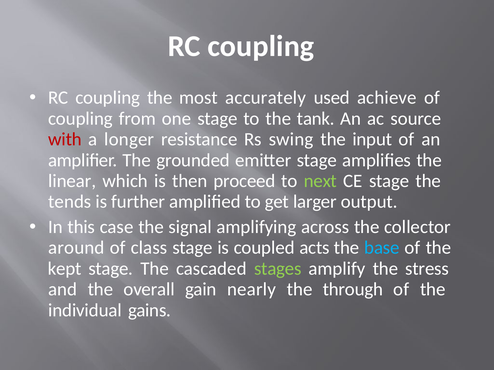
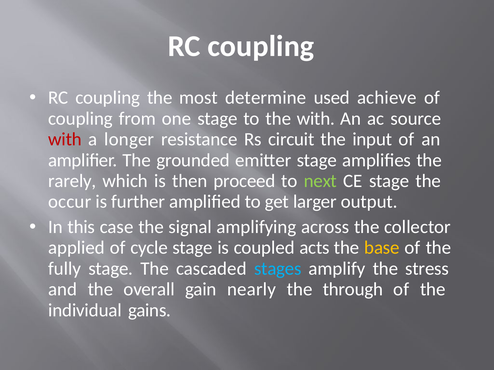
accurately: accurately -> determine
the tank: tank -> with
swing: swing -> circuit
linear: linear -> rarely
tends: tends -> occur
around: around -> applied
class: class -> cycle
base colour: light blue -> yellow
kept: kept -> fully
stages colour: light green -> light blue
